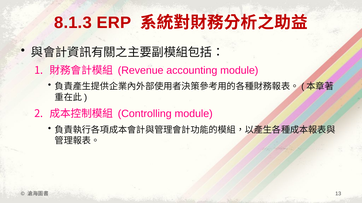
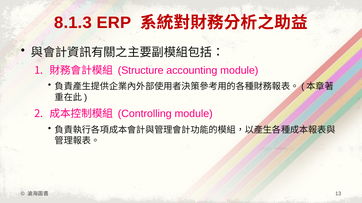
Revenue: Revenue -> Structure
